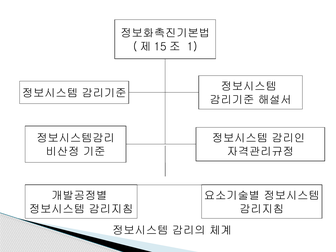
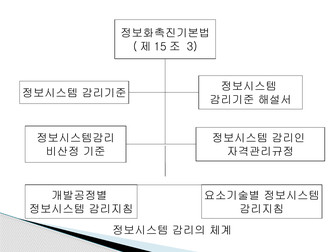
1: 1 -> 3
